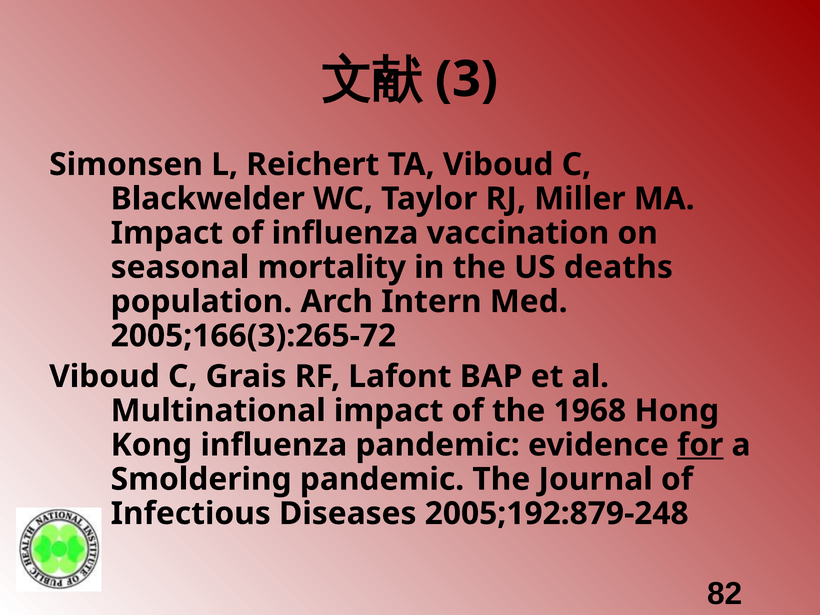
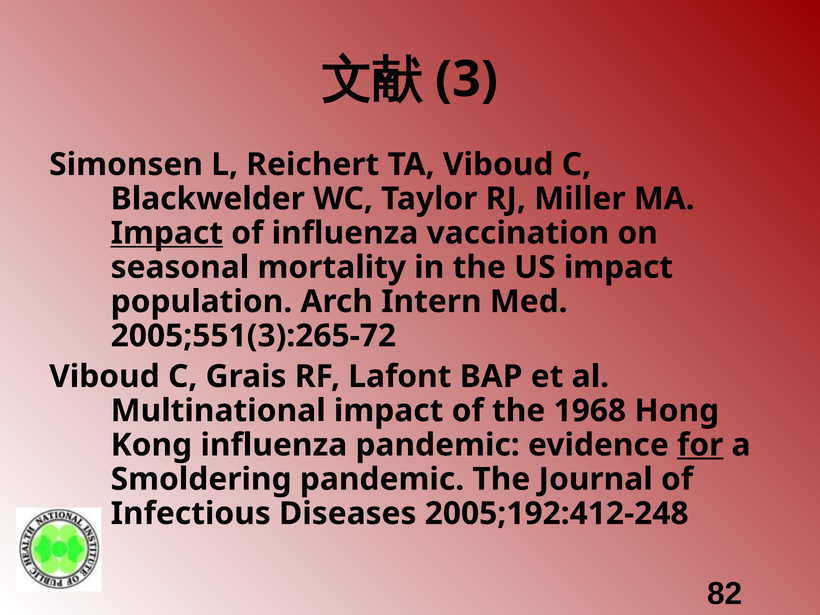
Impact at (167, 233) underline: none -> present
US deaths: deaths -> impact
2005;166(3):265-72: 2005;166(3):265-72 -> 2005;551(3):265-72
2005;192:879-248: 2005;192:879-248 -> 2005;192:412-248
